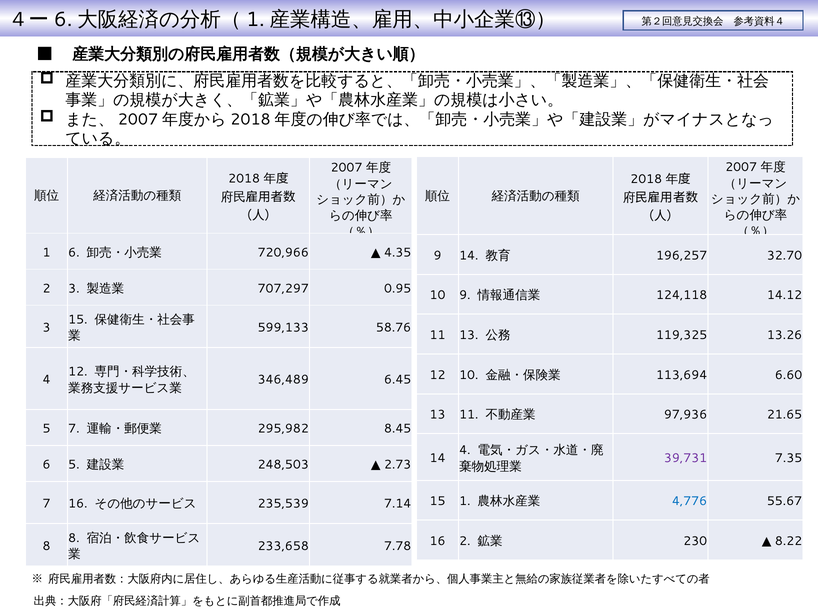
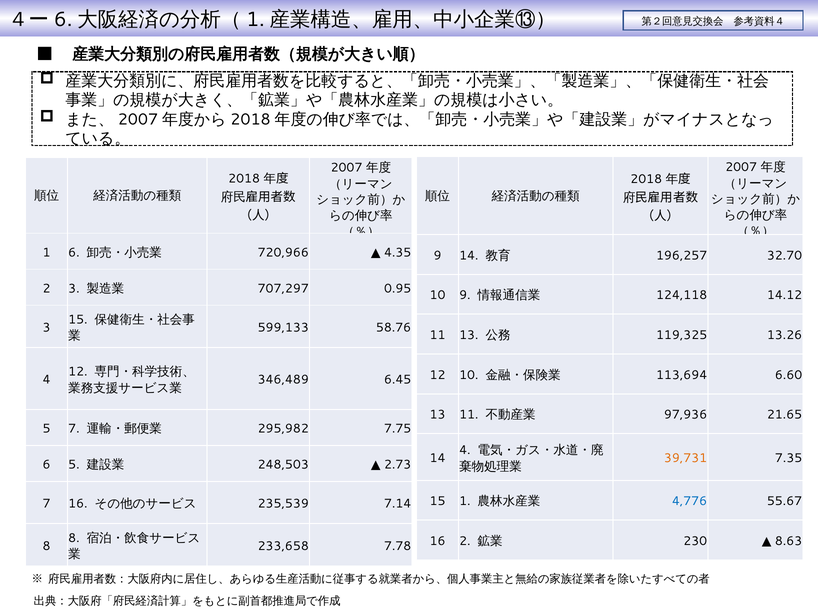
8.45: 8.45 -> 7.75
39,731 colour: purple -> orange
8.22: 8.22 -> 8.63
